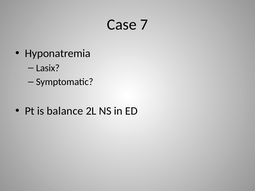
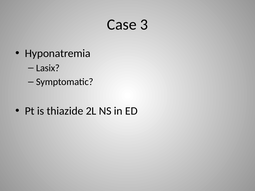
7: 7 -> 3
balance: balance -> thiazide
